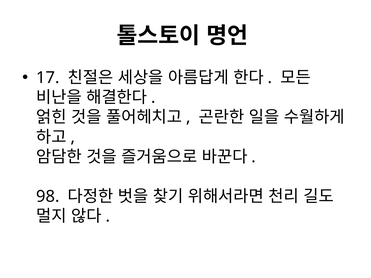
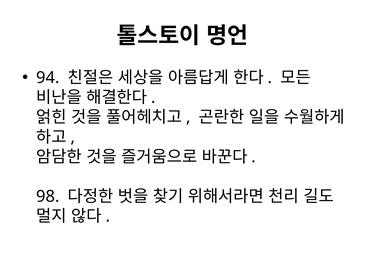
17: 17 -> 94
